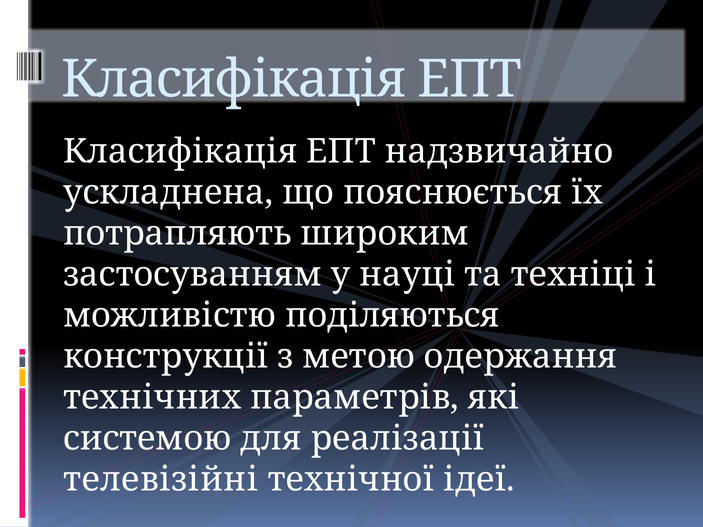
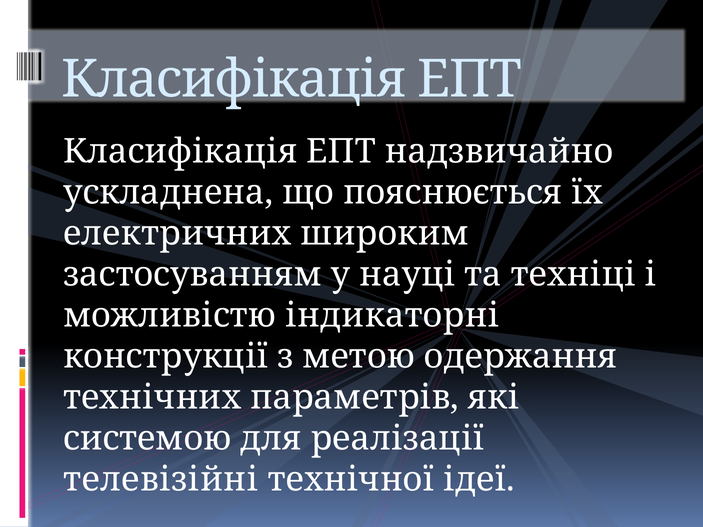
потрапляють: потрапляють -> електричних
поділяються: поділяються -> індикаторні
